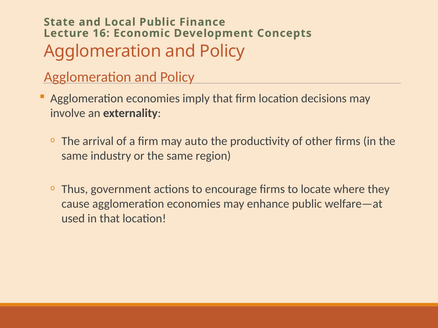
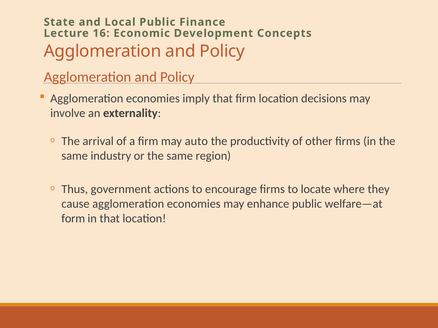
used: used -> form
